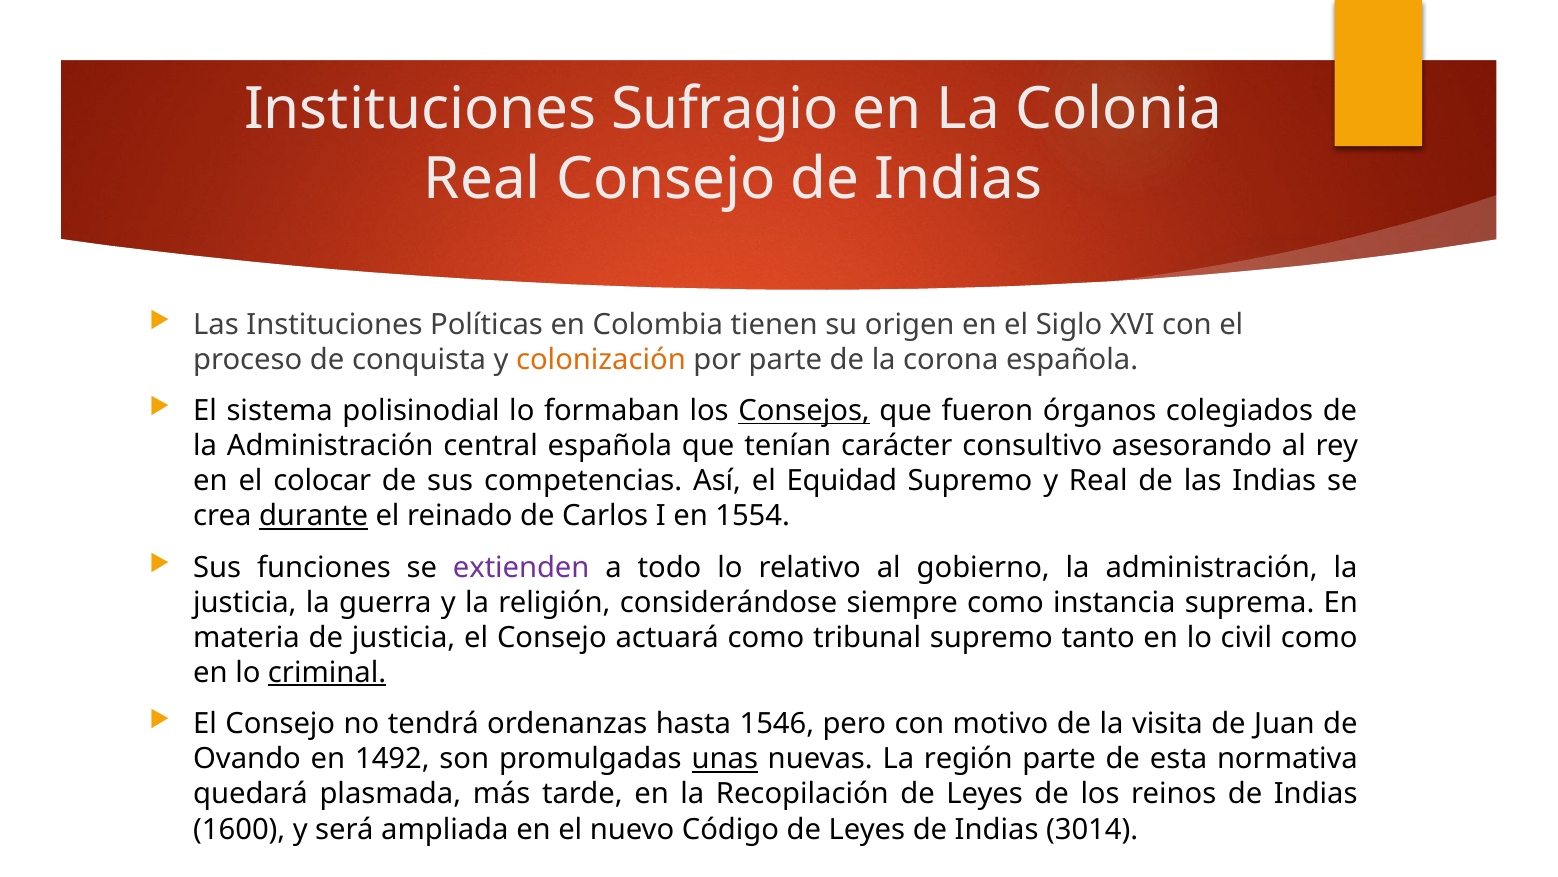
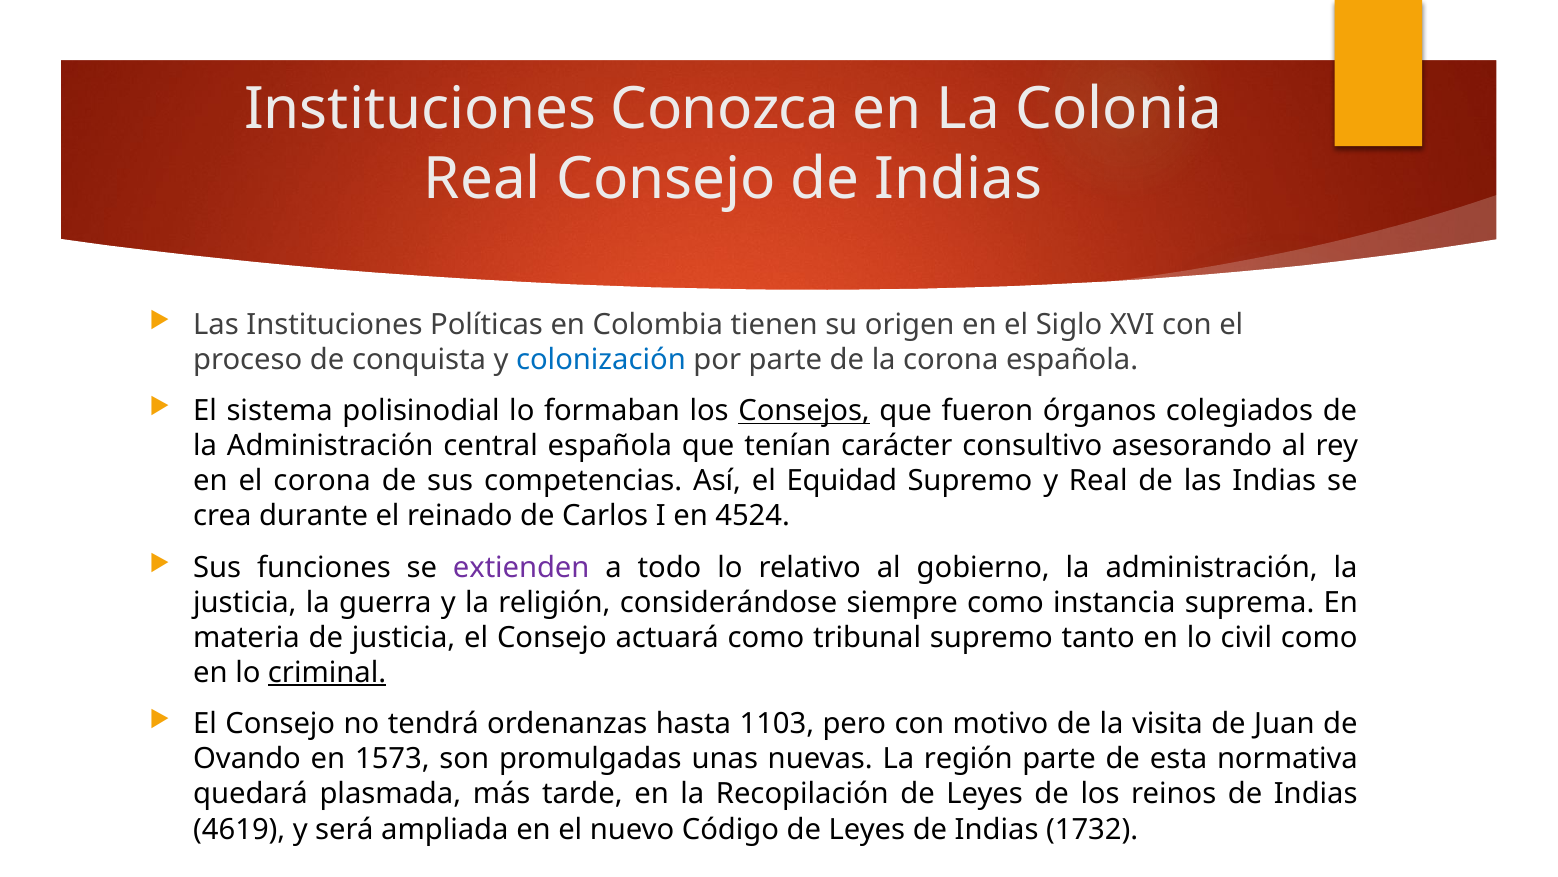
Sufragio: Sufragio -> Conozca
colonización colour: orange -> blue
el colocar: colocar -> corona
durante underline: present -> none
1554: 1554 -> 4524
1546: 1546 -> 1103
1492: 1492 -> 1573
unas underline: present -> none
1600: 1600 -> 4619
3014: 3014 -> 1732
